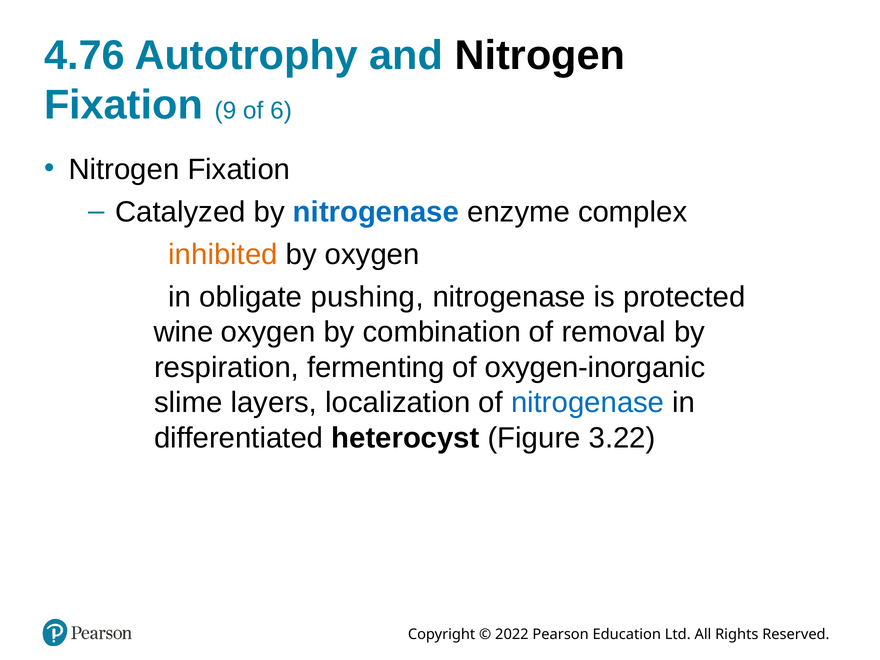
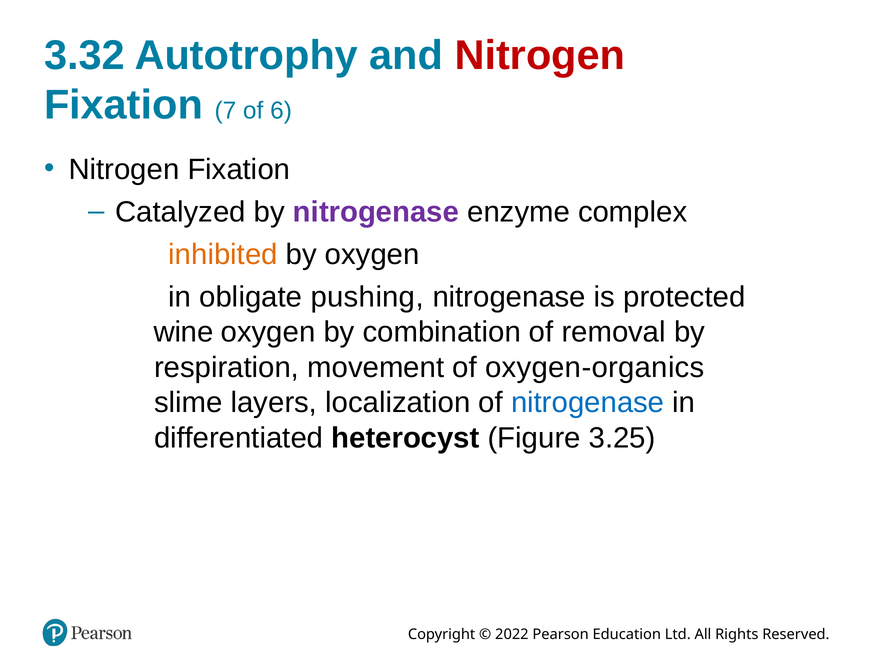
4.76: 4.76 -> 3.32
Nitrogen at (540, 55) colour: black -> red
9: 9 -> 7
nitrogenase at (376, 212) colour: blue -> purple
fermenting: fermenting -> movement
oxygen-inorganic: oxygen-inorganic -> oxygen-organics
3.22: 3.22 -> 3.25
